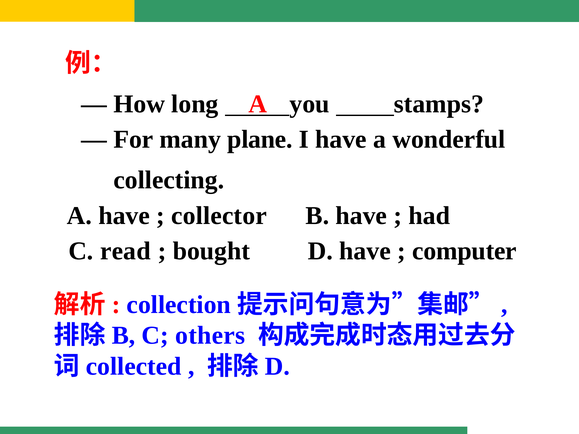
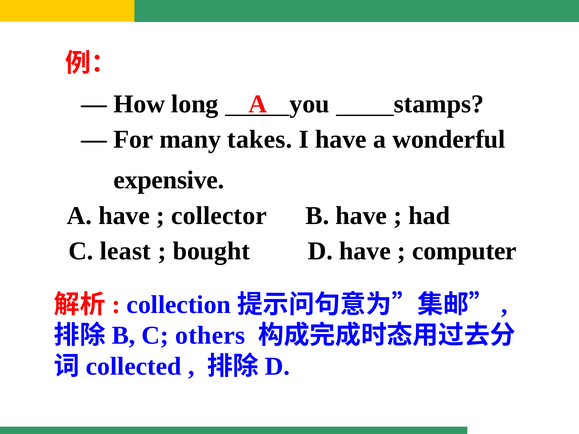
plane: plane -> takes
collecting: collecting -> expensive
read: read -> least
